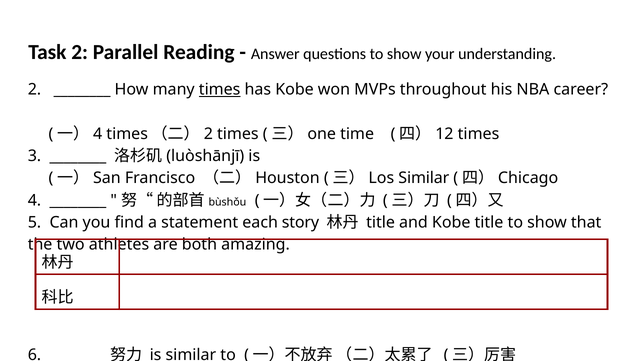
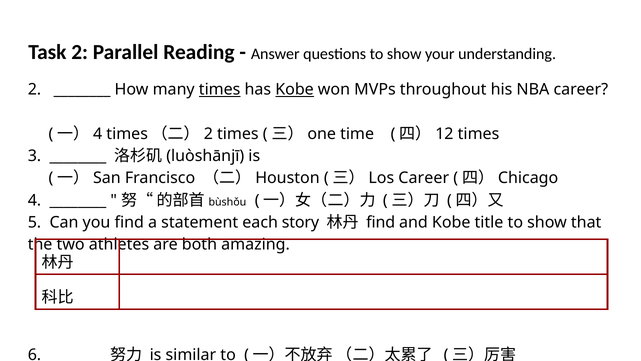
Kobe at (295, 89) underline: none -> present
Similar at (424, 178): Similar -> Career
title at (381, 222): title -> find
